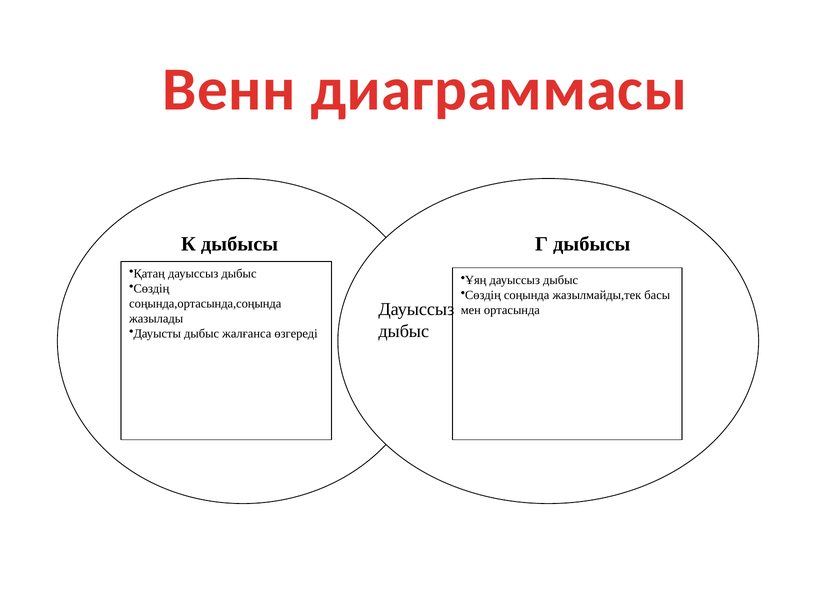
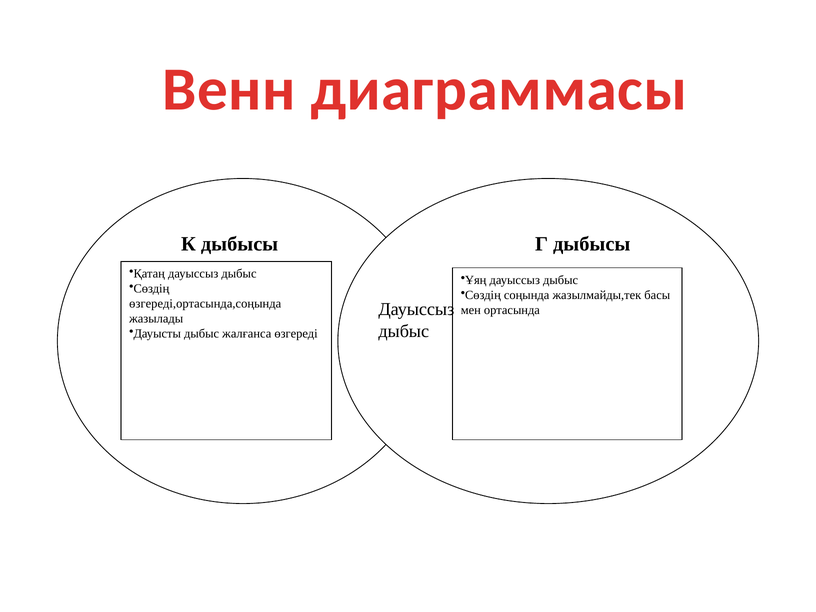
соңында,ортасында,соңында: соңында,ортасында,соңында -> өзгереді,ортасында,соңында
